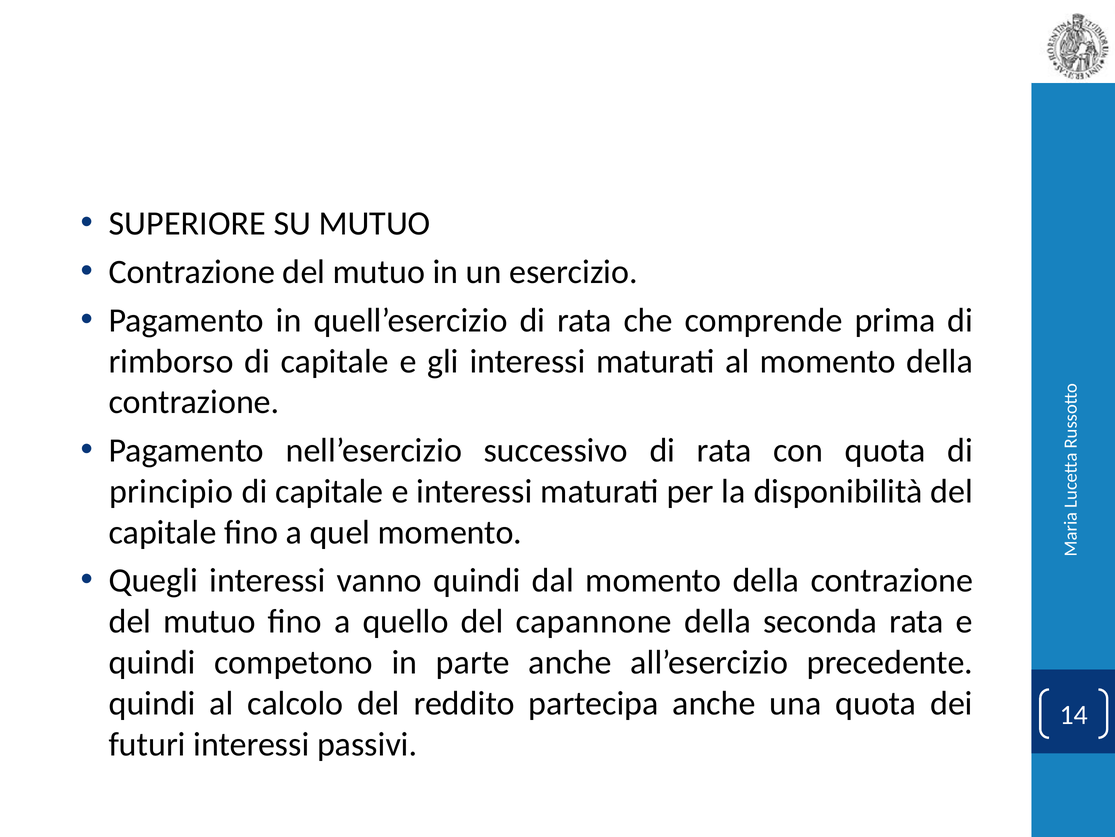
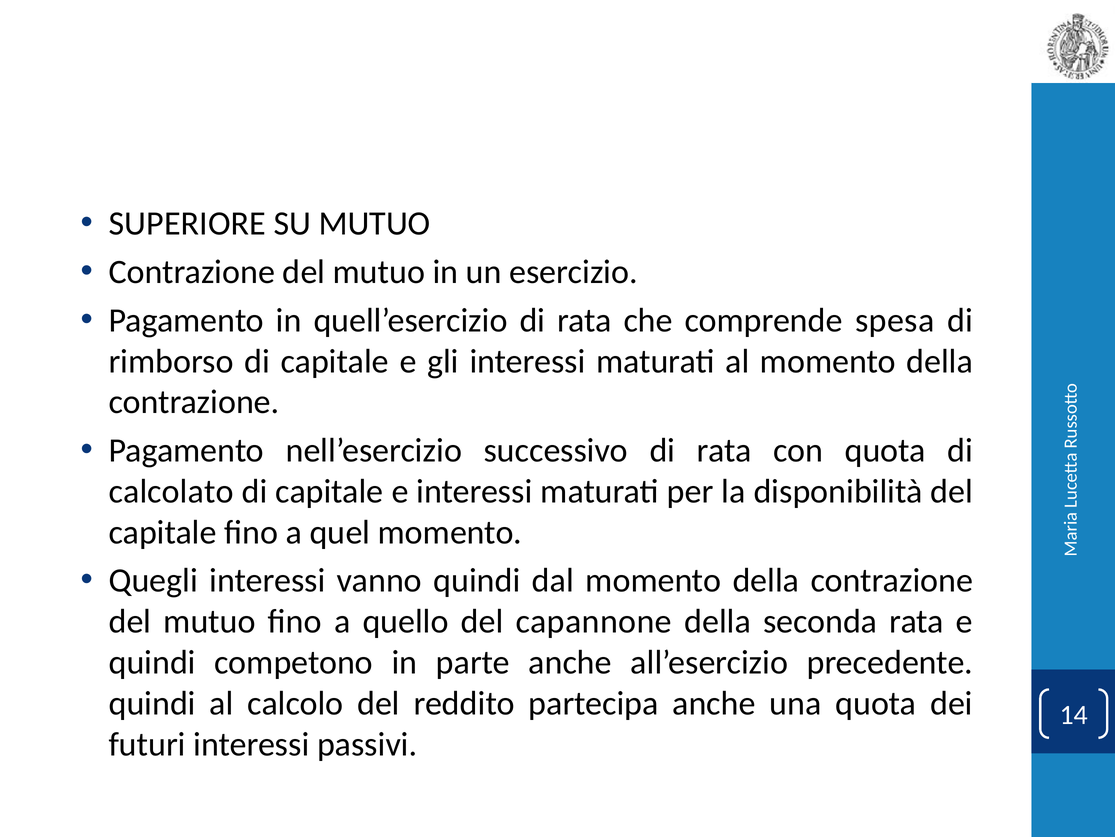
prima: prima -> spesa
principio: principio -> calcolato
